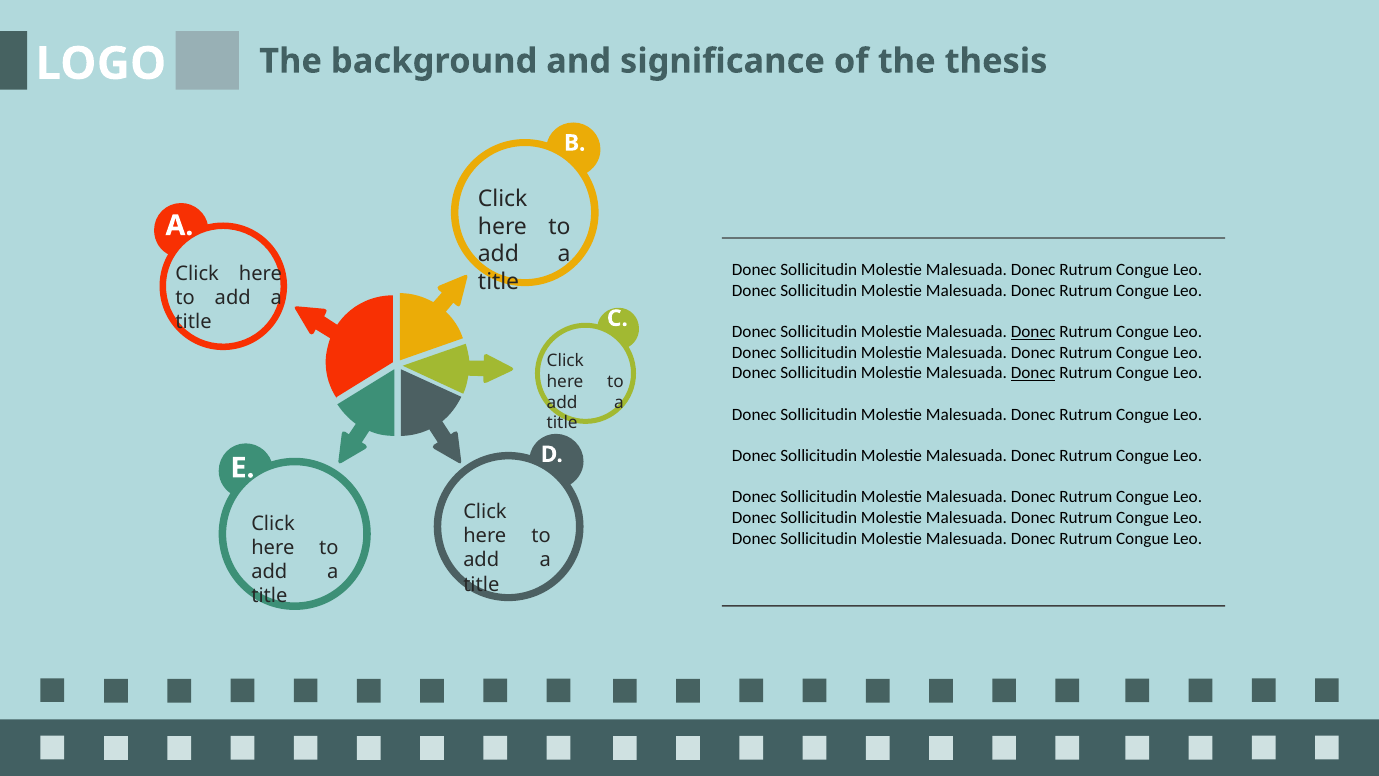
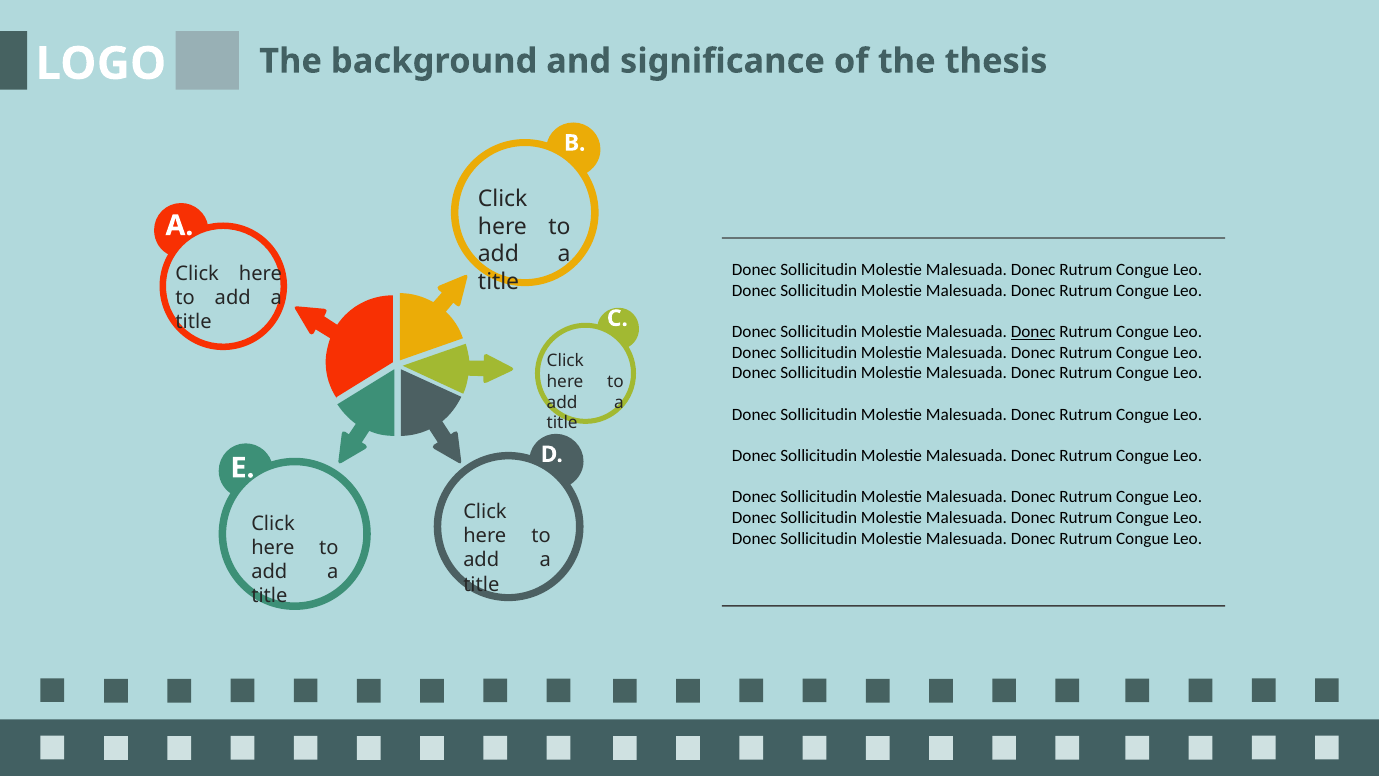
Donec at (1033, 373) underline: present -> none
